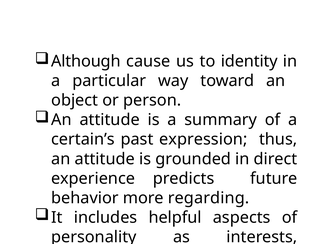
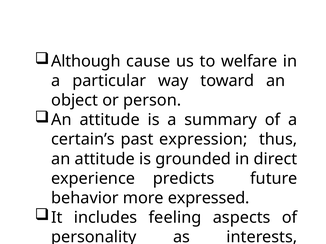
identity: identity -> welfare
regarding: regarding -> expressed
helpful: helpful -> feeling
